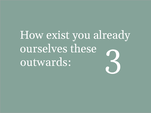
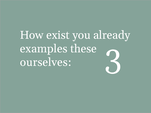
ourselves: ourselves -> examples
outwards: outwards -> ourselves
